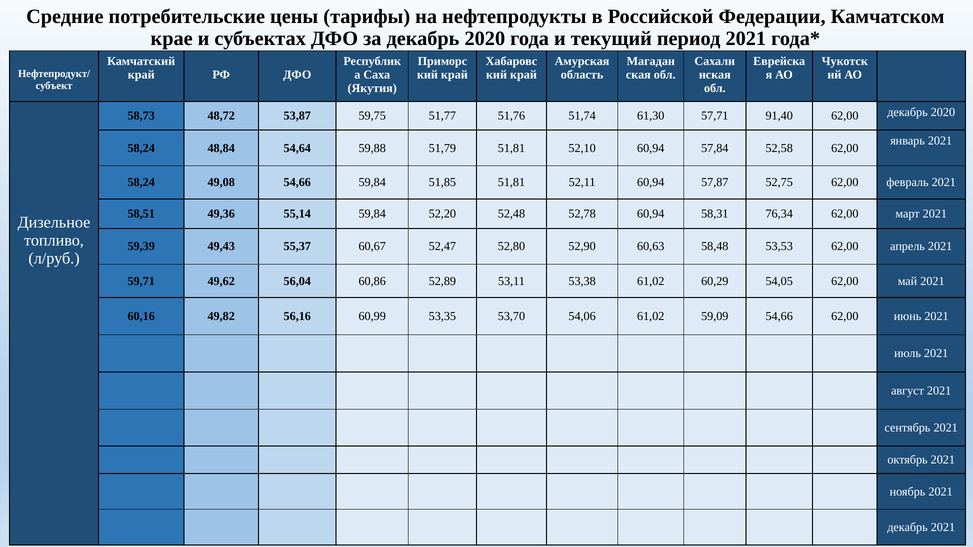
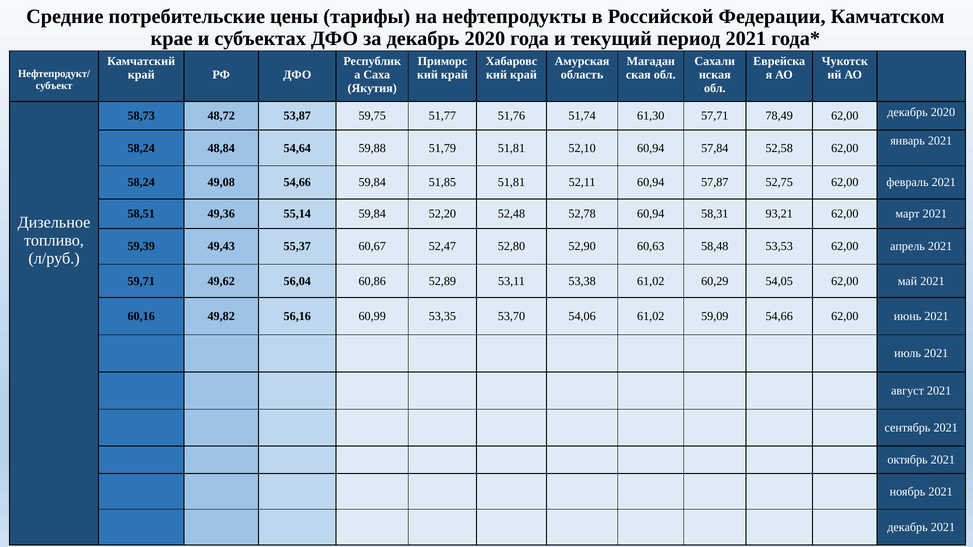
91,40: 91,40 -> 78,49
76,34: 76,34 -> 93,21
